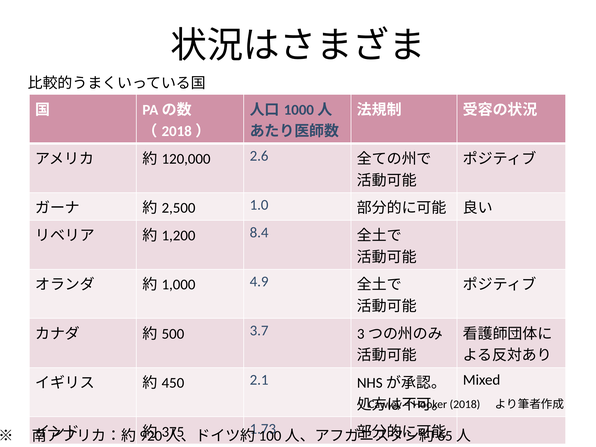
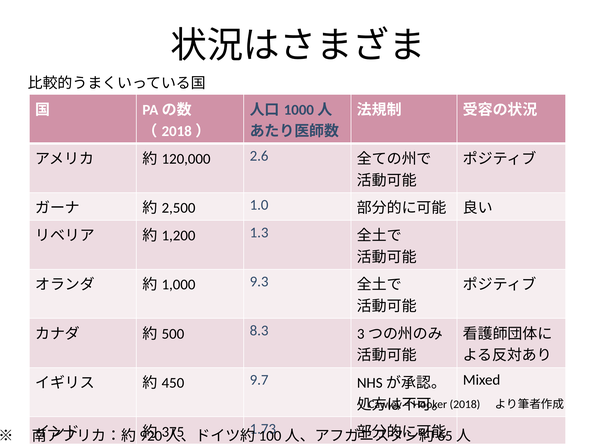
8.4: 8.4 -> 1.3
4.9: 4.9 -> 9.3
3.7: 3.7 -> 8.3
2.1: 2.1 -> 9.7
